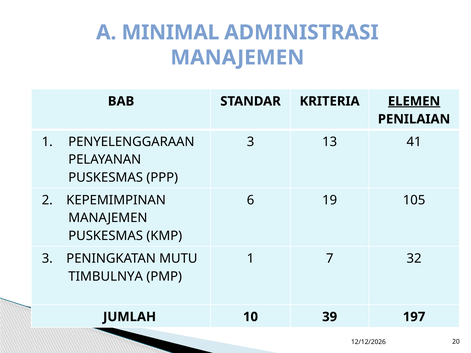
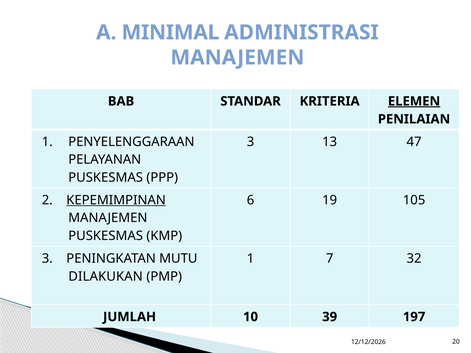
41: 41 -> 47
KEPEMIMPINAN underline: none -> present
TIMBULNYA: TIMBULNYA -> DILAKUKAN
